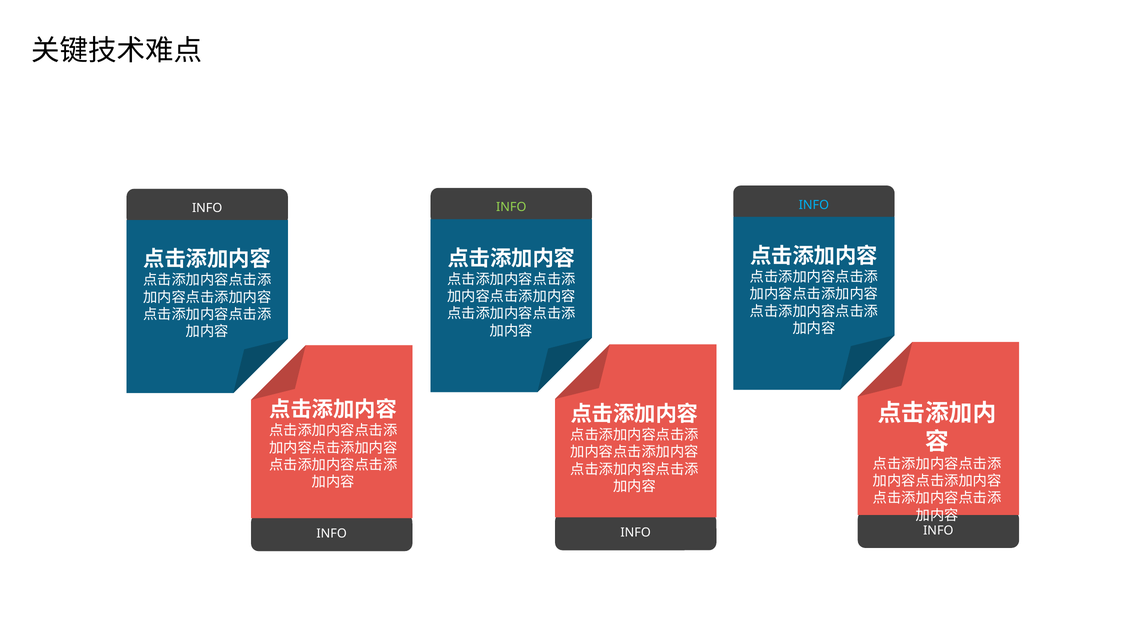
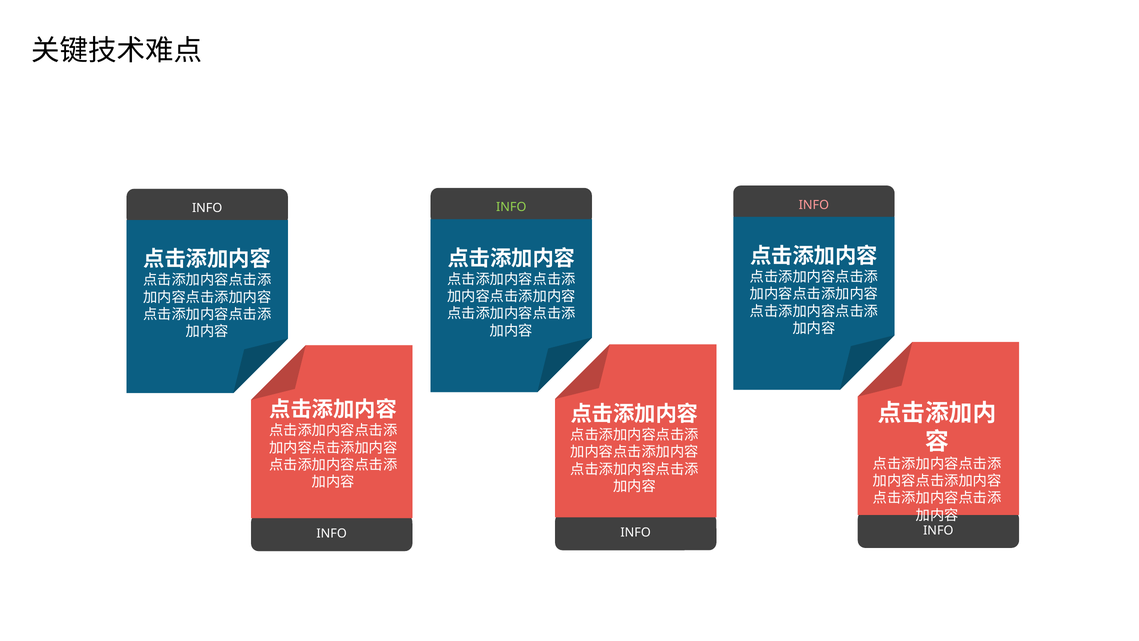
INFO at (814, 205) colour: light blue -> pink
